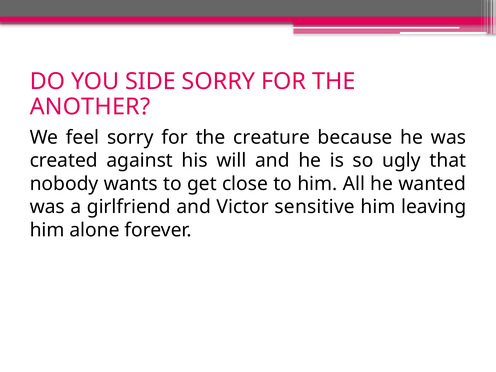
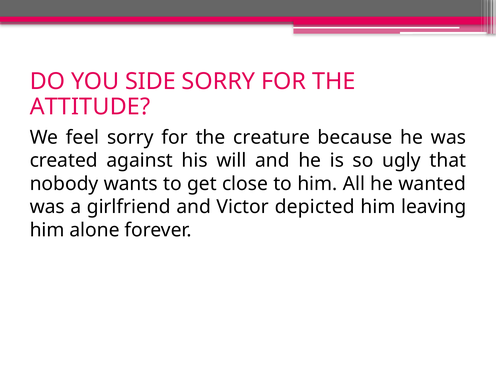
ANOTHER: ANOTHER -> ATTITUDE
sensitive: sensitive -> depicted
